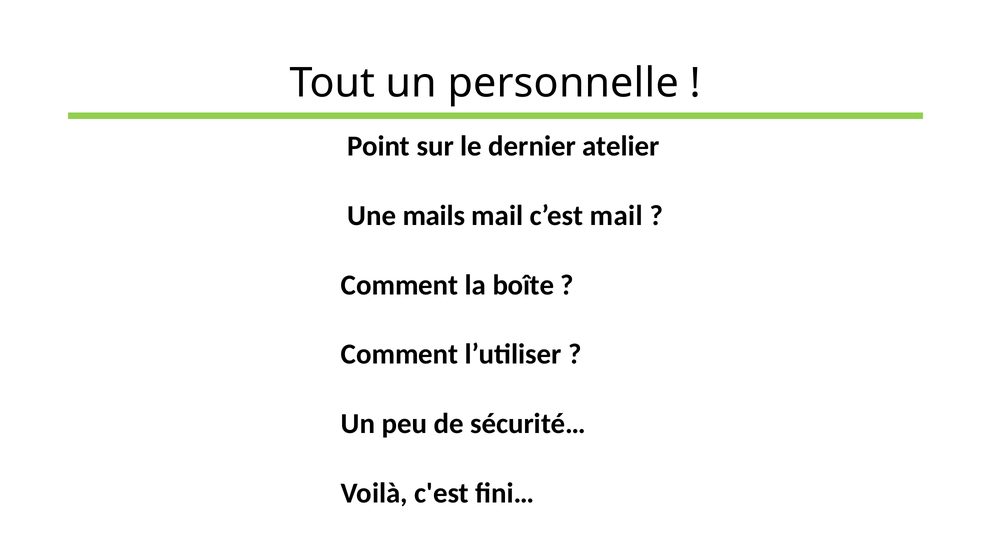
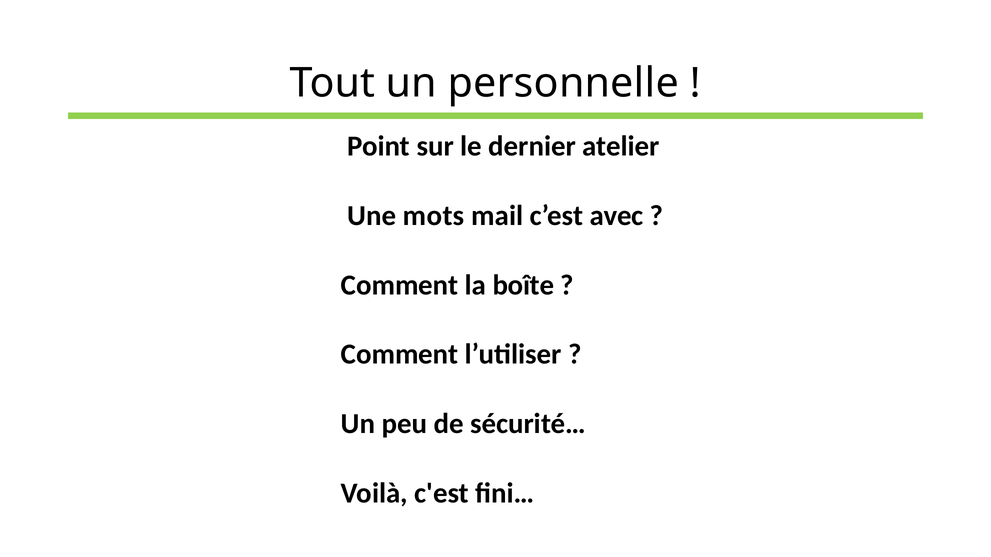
mails: mails -> mots
c’est mail: mail -> avec
